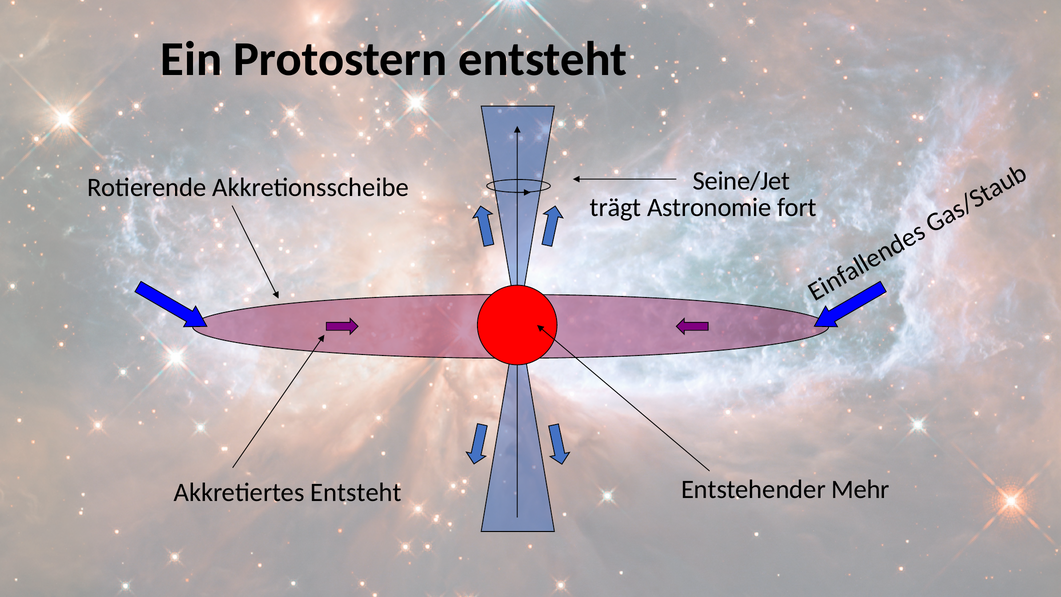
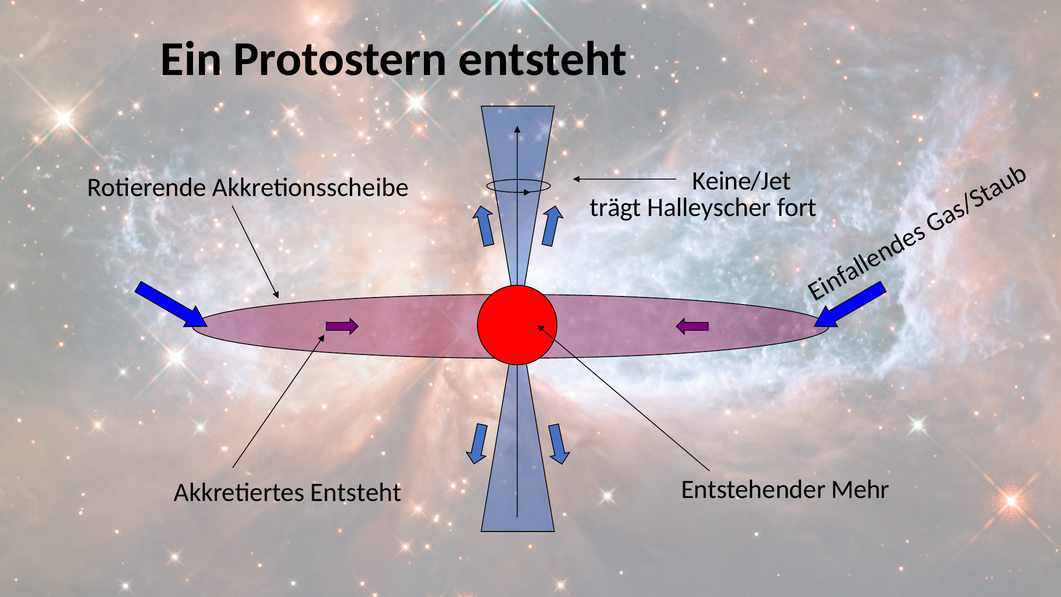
Seine/Jet: Seine/Jet -> Keine/Jet
Astronomie: Astronomie -> Halleyscher
